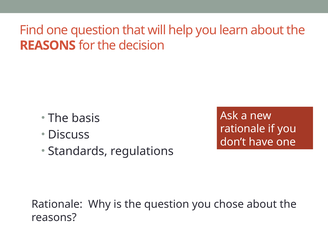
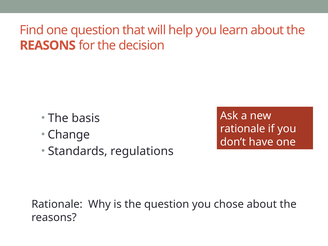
Discuss: Discuss -> Change
